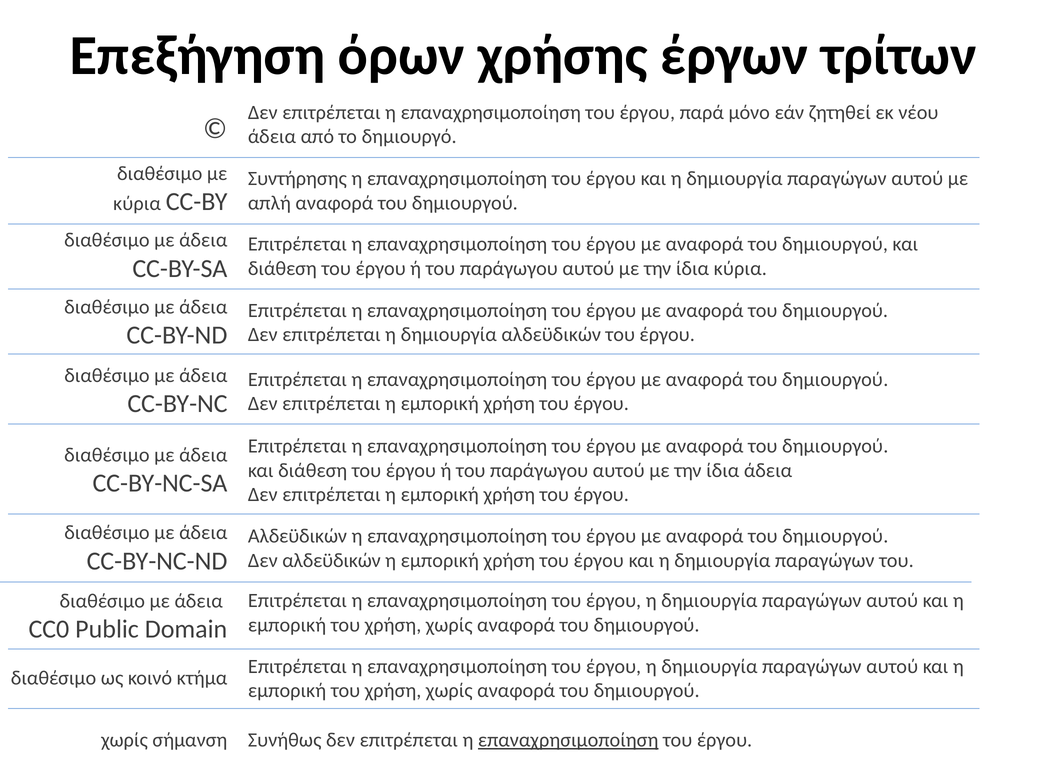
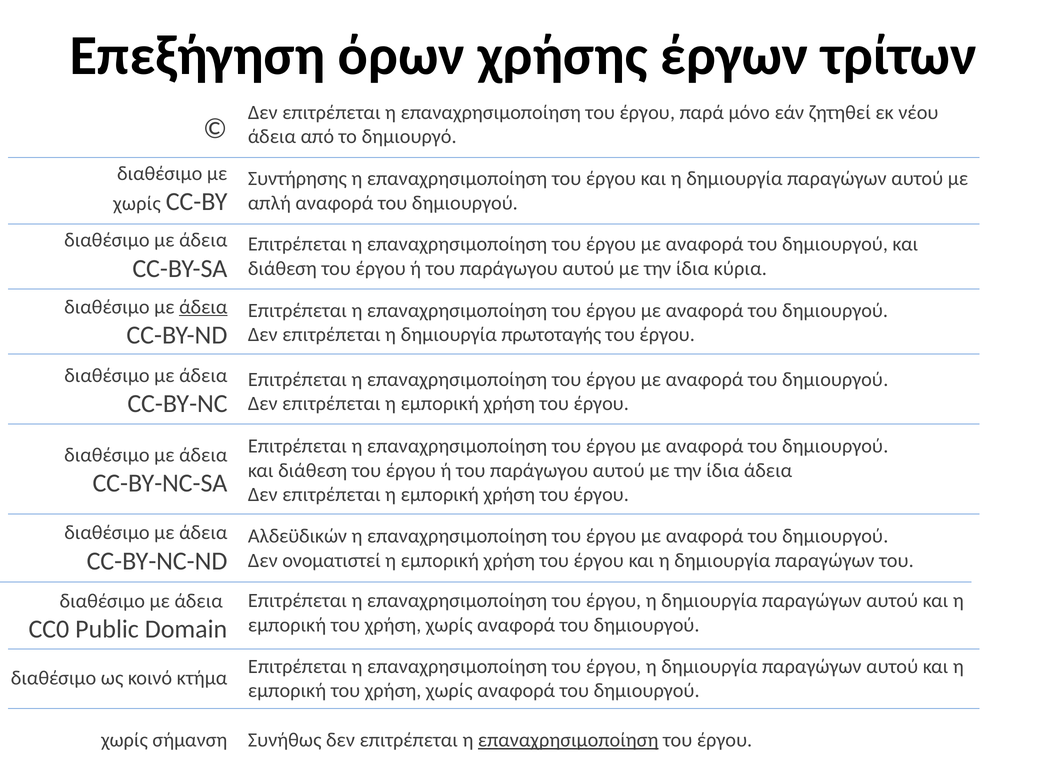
κύρια at (137, 204): κύρια -> χωρίς
άδεια at (203, 307) underline: none -> present
δημιουργία αλδεϋδικών: αλδεϋδικών -> πρωτοταγής
Δεν αλδεϋδικών: αλδεϋδικών -> ονοματιστεί
